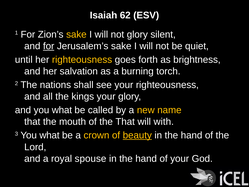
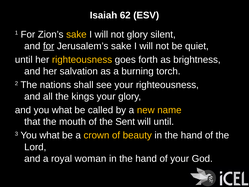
the That: That -> Sent
will with: with -> until
beauty underline: present -> none
spouse: spouse -> woman
